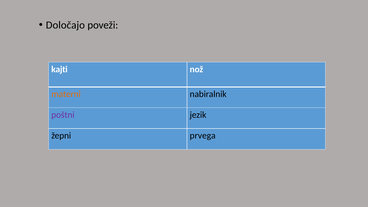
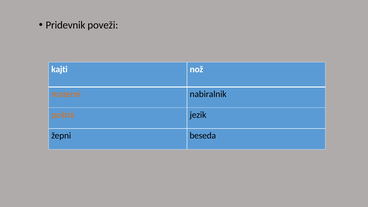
Določajo: Določajo -> Pridevnik
poštni colour: purple -> orange
prvega: prvega -> beseda
